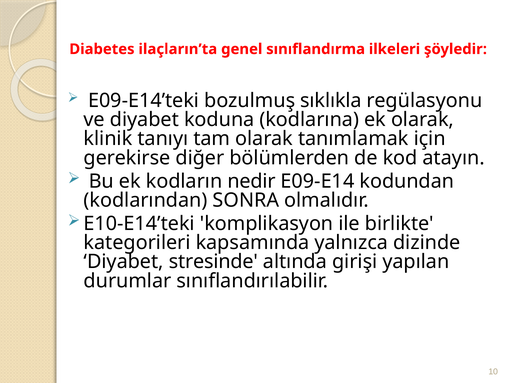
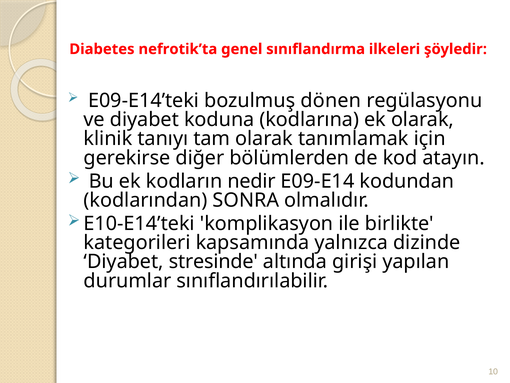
ilaçların’ta: ilaçların’ta -> nefrotik’ta
sıklıkla: sıklıkla -> dönen
